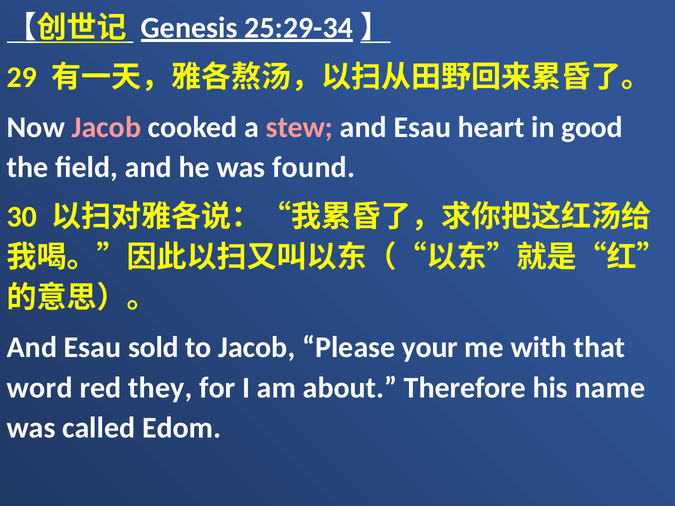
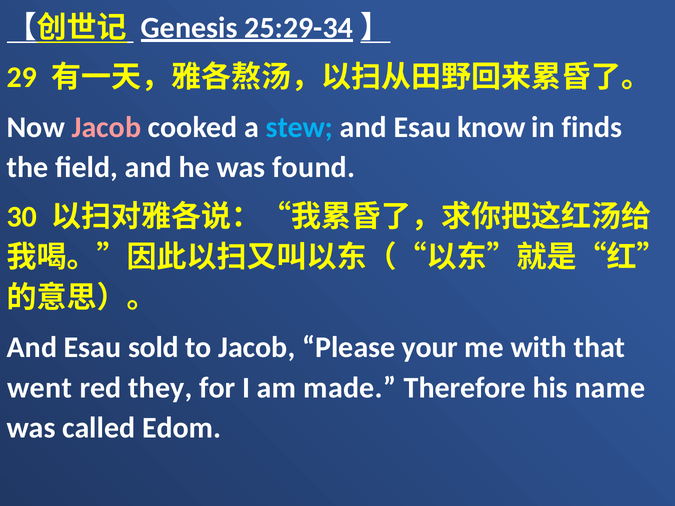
stew colour: pink -> light blue
heart: heart -> know
good: good -> finds
word: word -> went
about: about -> made
